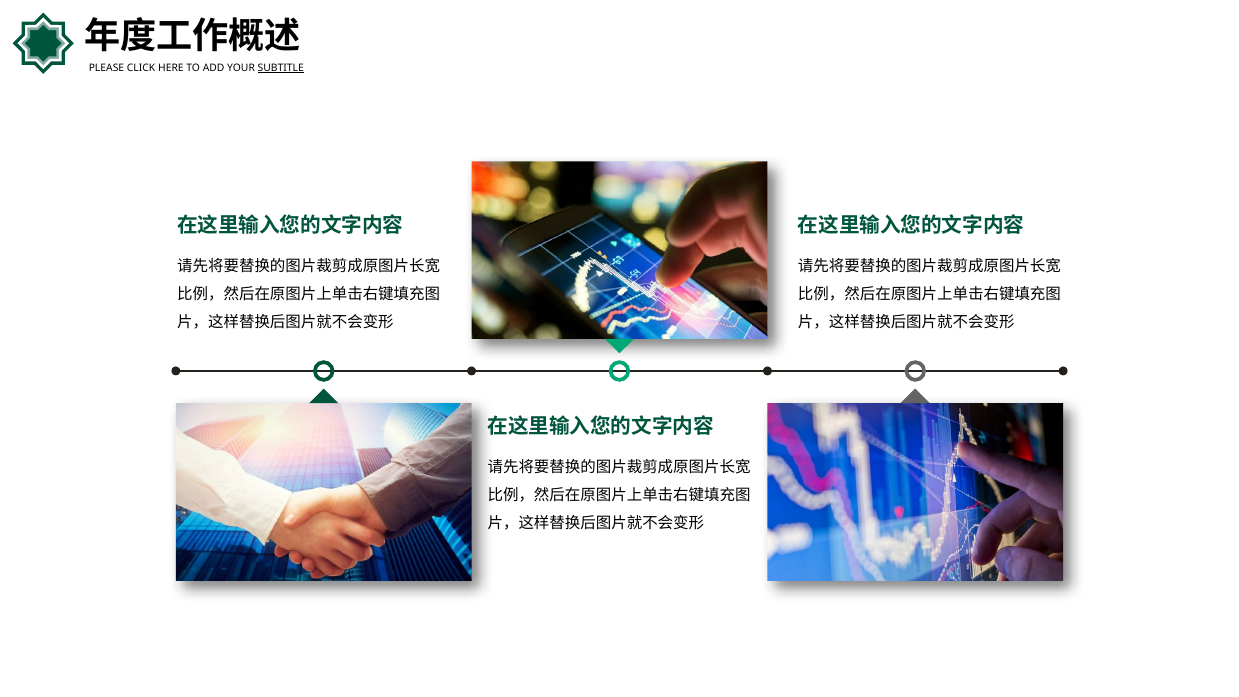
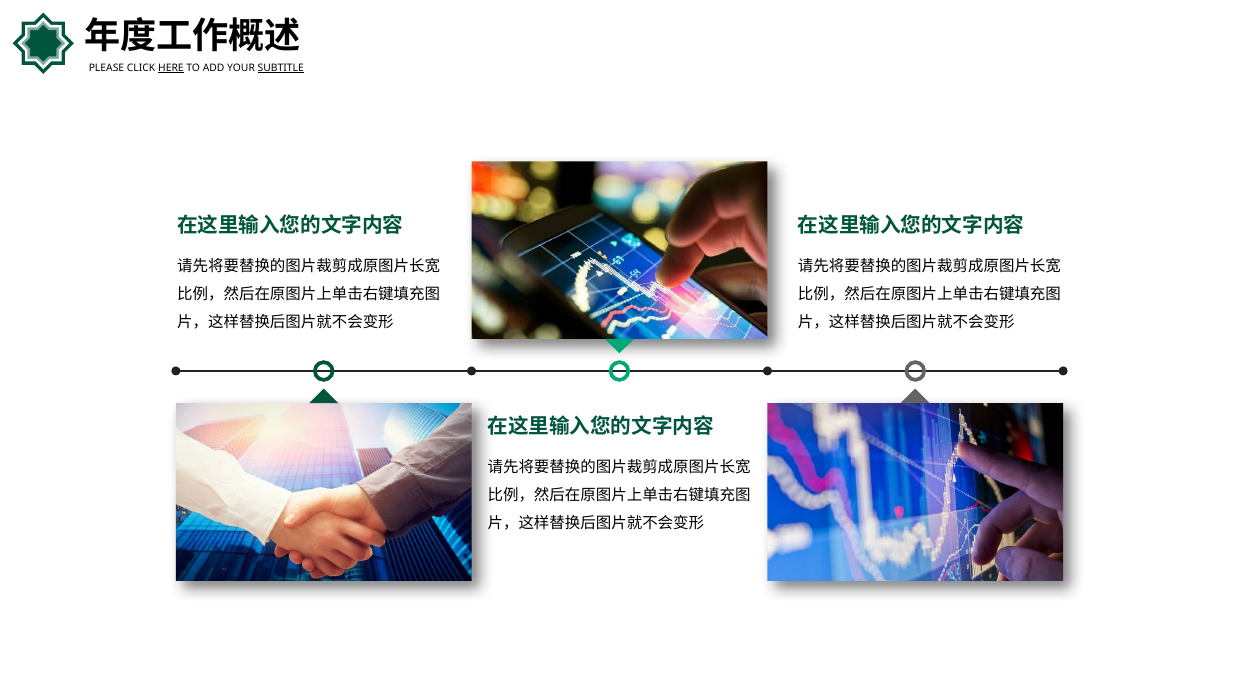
HERE underline: none -> present
